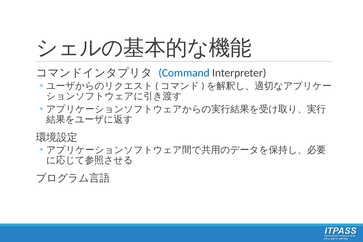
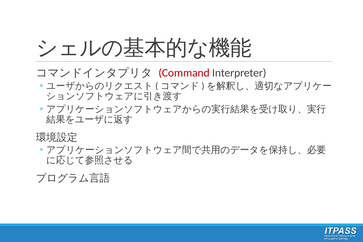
Command colour: blue -> red
